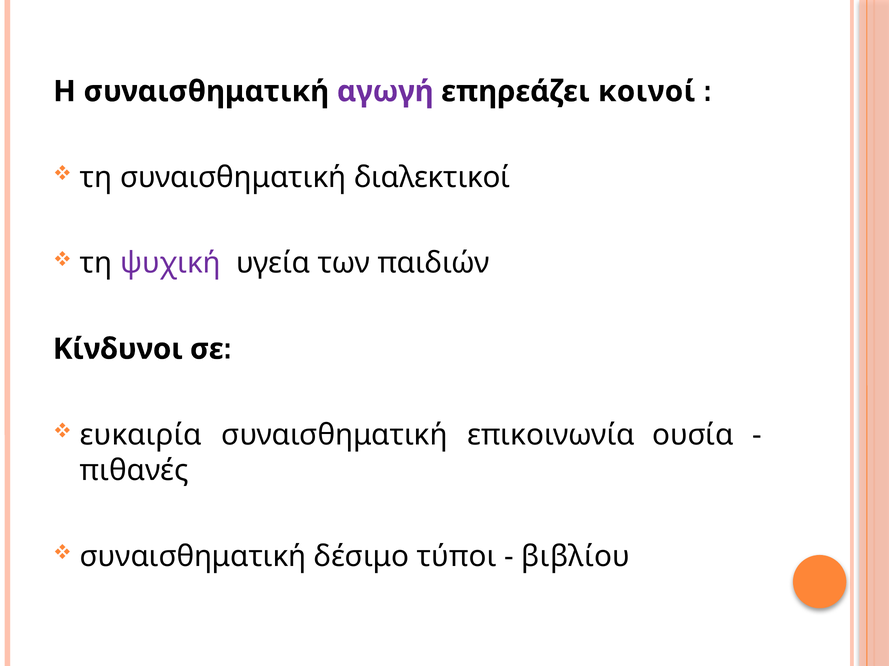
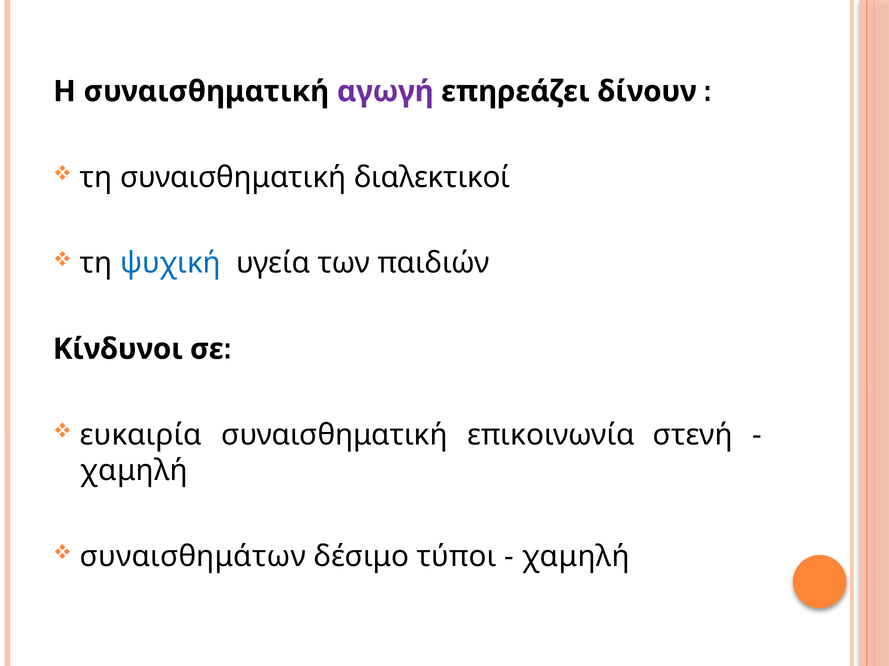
κοινοί: κοινοί -> δίνουν
ψυχική colour: purple -> blue
ουσία: ουσία -> στενή
πιθανές at (134, 471): πιθανές -> χαμηλή
συναισθηματική at (193, 557): συναισθηματική -> συναισθημάτων
βιβλίου at (576, 557): βιβλίου -> χαμηλή
